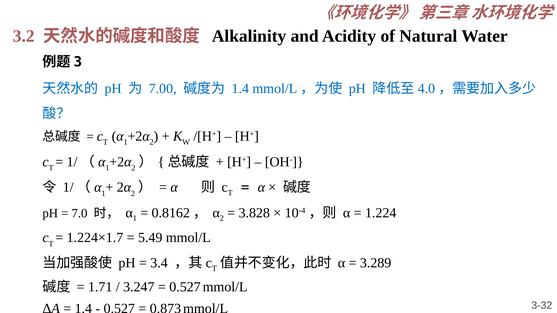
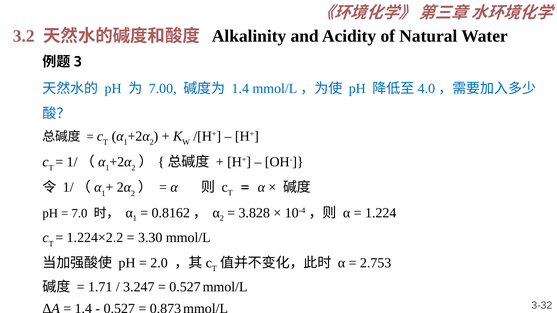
1.224×1.7: 1.224×1.7 -> 1.224×2.2
5.49: 5.49 -> 3.30
3.4: 3.4 -> 2.0
3.289: 3.289 -> 2.753
